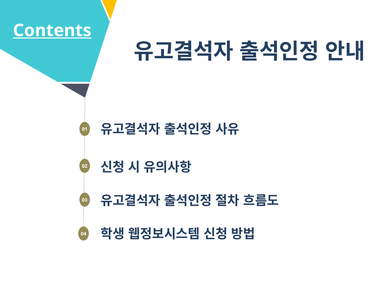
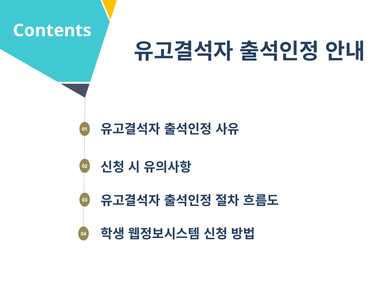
Contents underline: present -> none
